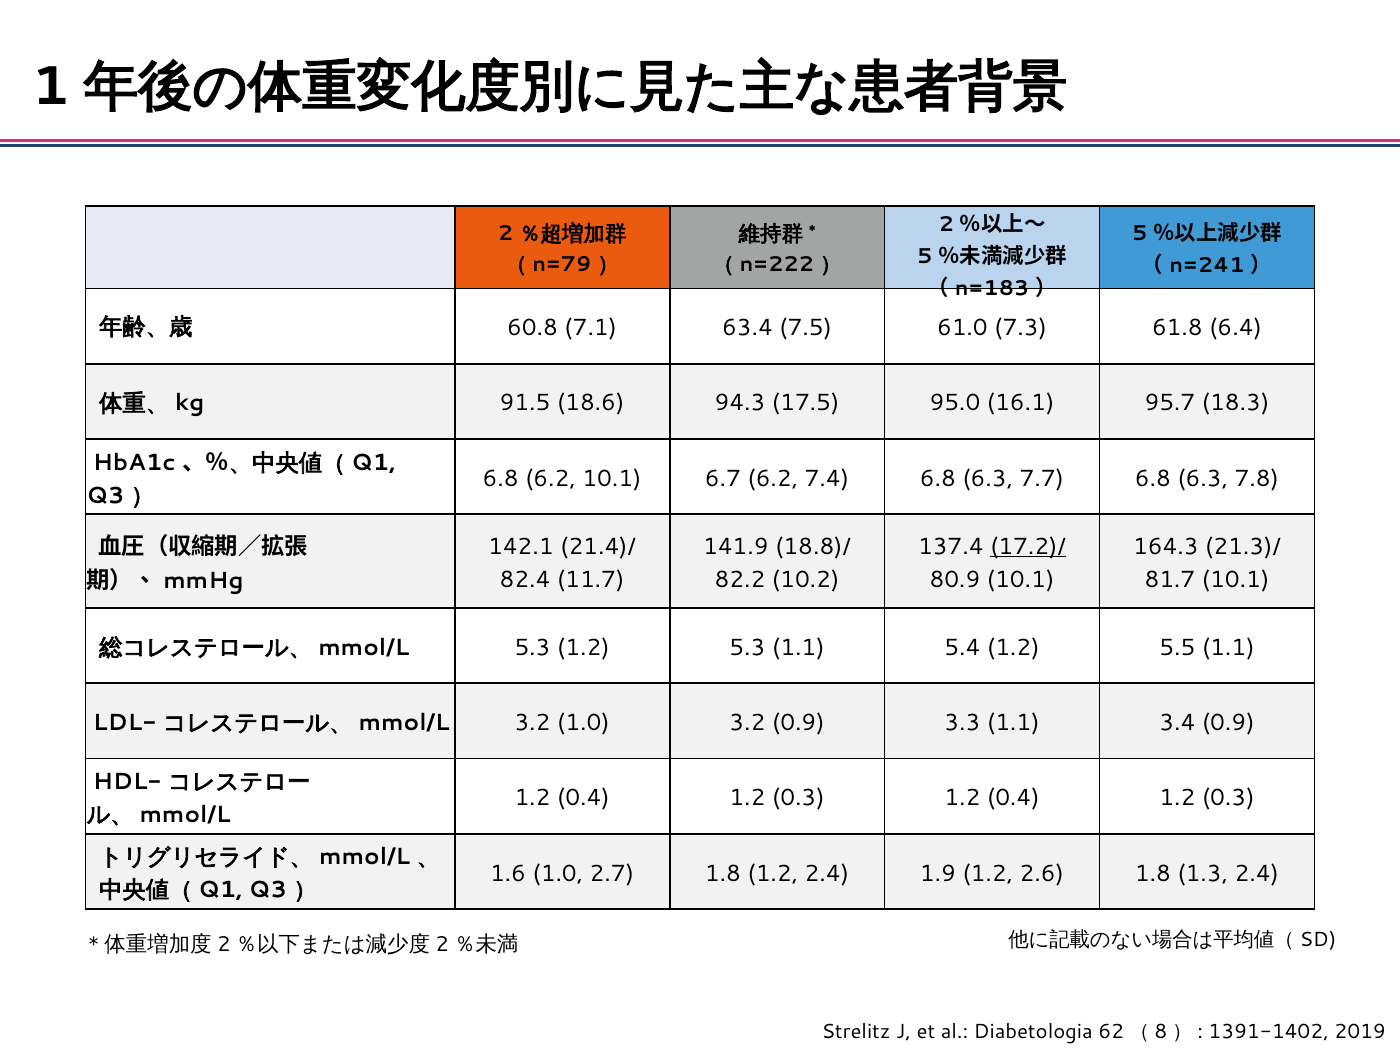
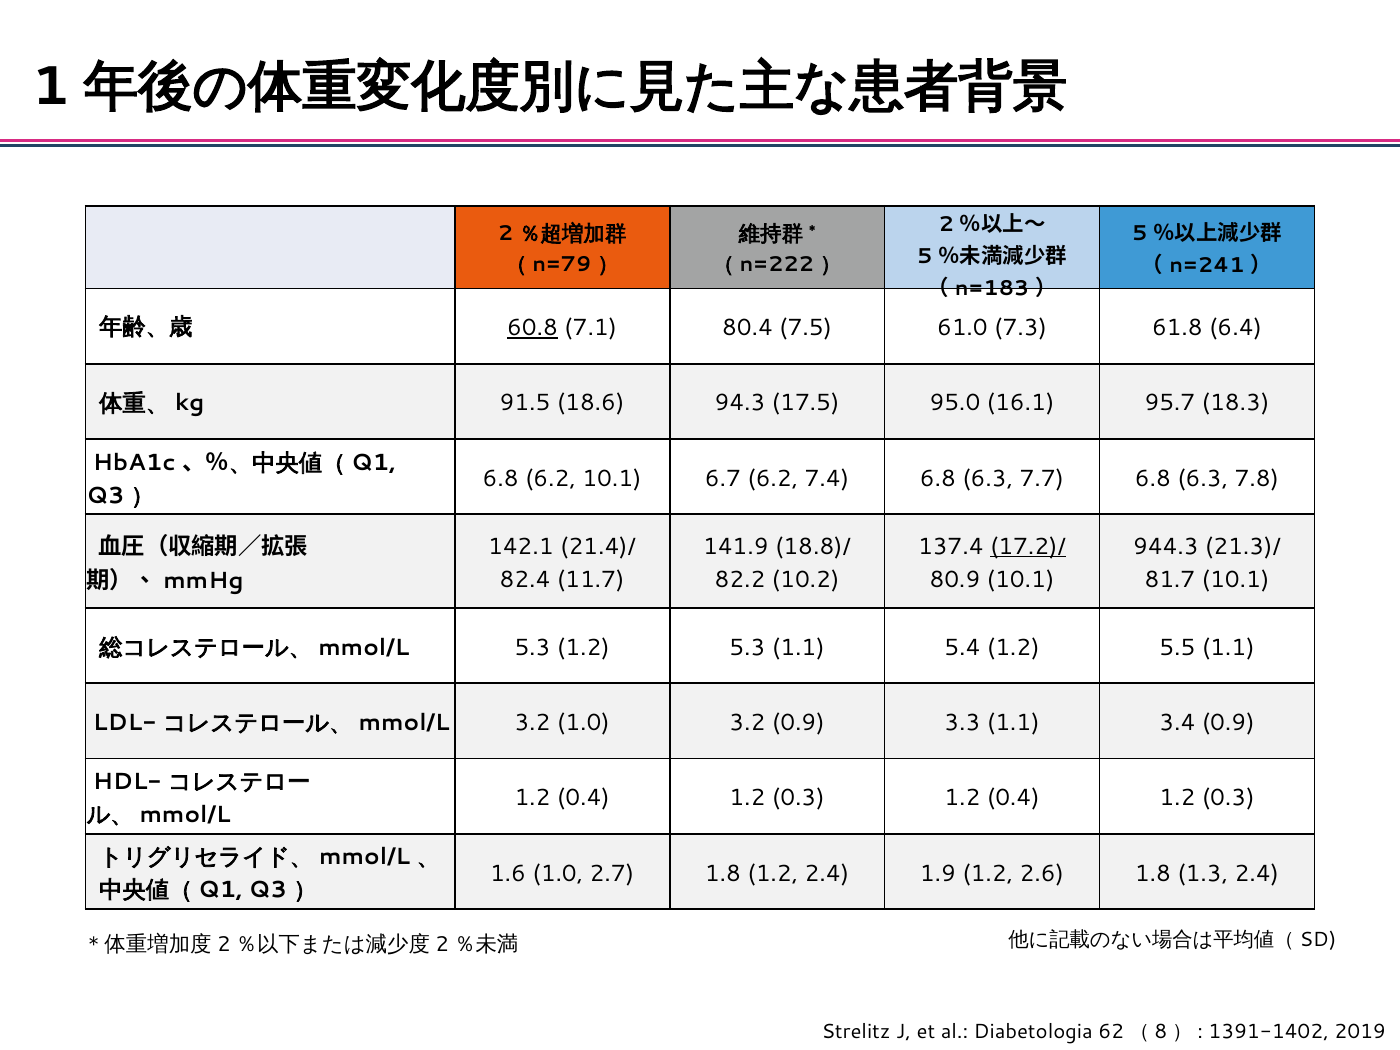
60.8 underline: none -> present
63.4: 63.4 -> 80.4
164.3: 164.3 -> 944.3
